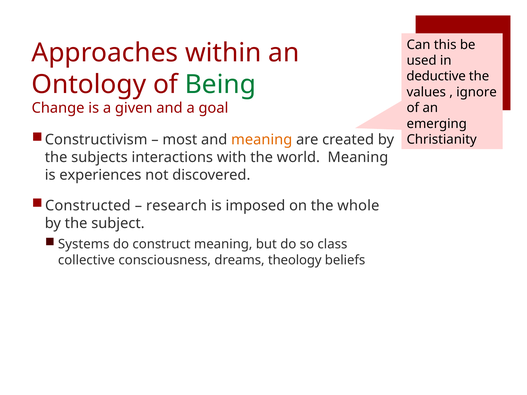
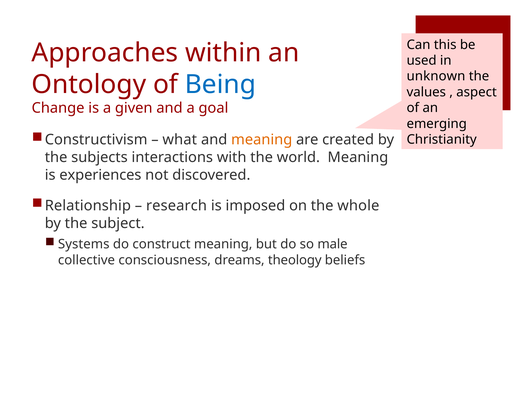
deductive: deductive -> unknown
Being colour: green -> blue
ignore: ignore -> aspect
most: most -> what
Constructed: Constructed -> Relationship
class: class -> male
